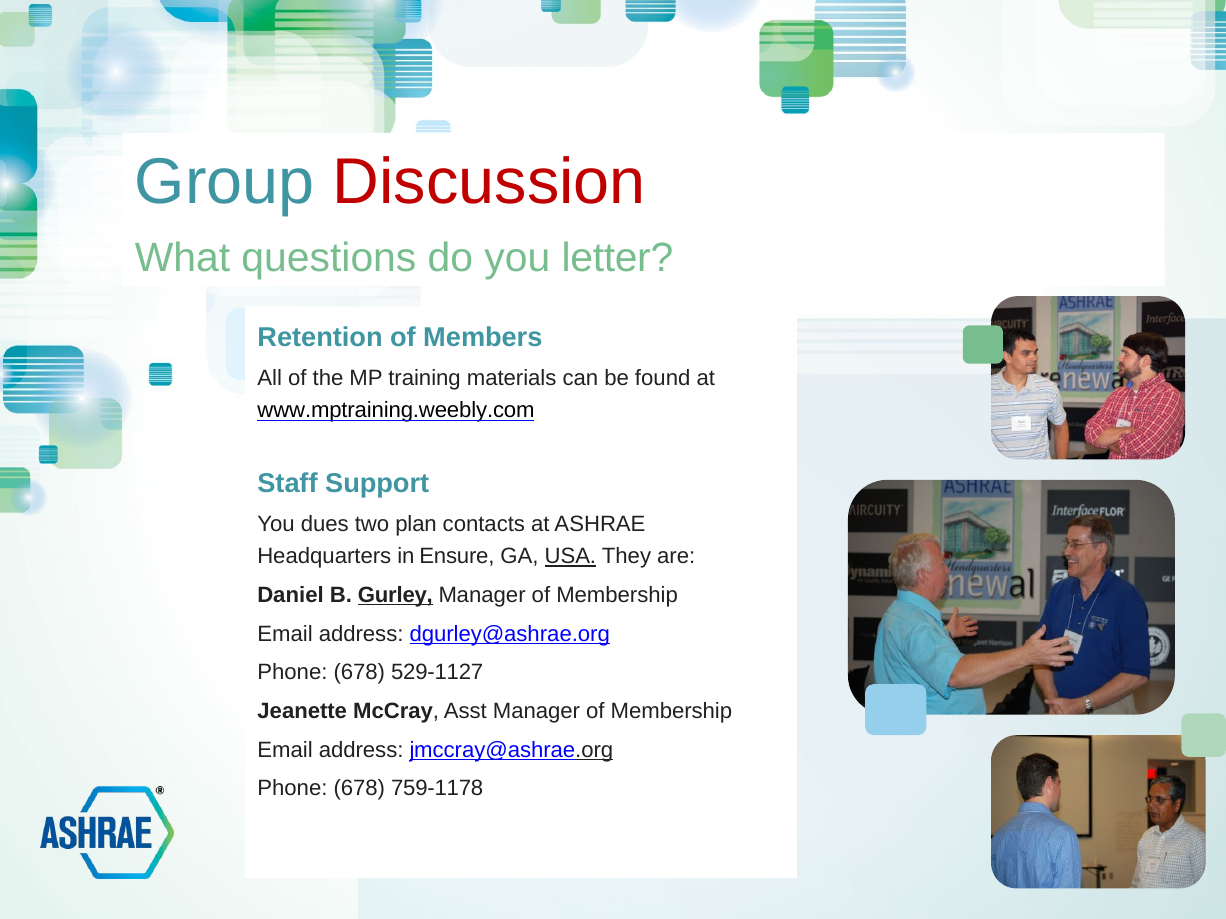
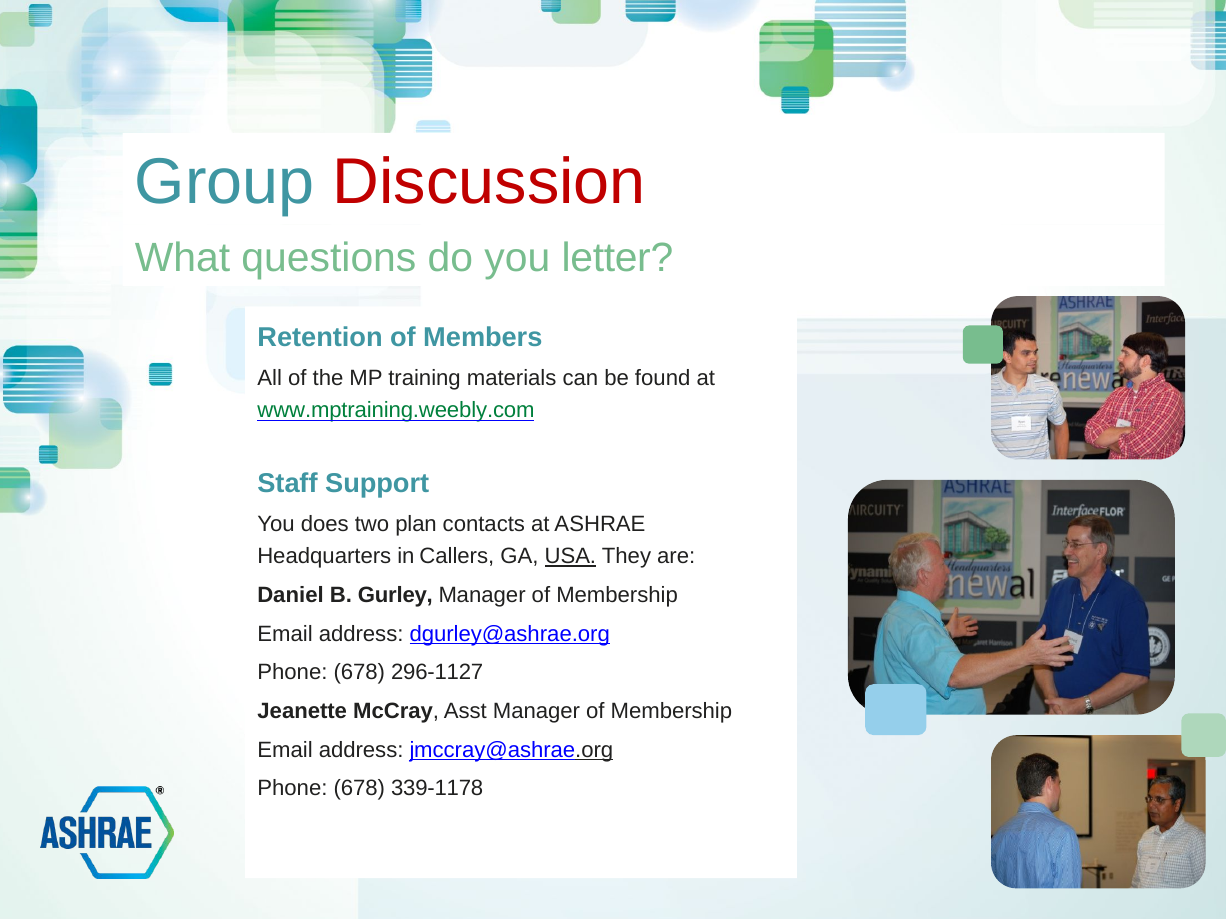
www.mptraining.weebly.com colour: black -> green
dues: dues -> does
Ensure: Ensure -> Callers
Gurley underline: present -> none
529-1127: 529-1127 -> 296-1127
759-1178: 759-1178 -> 339-1178
